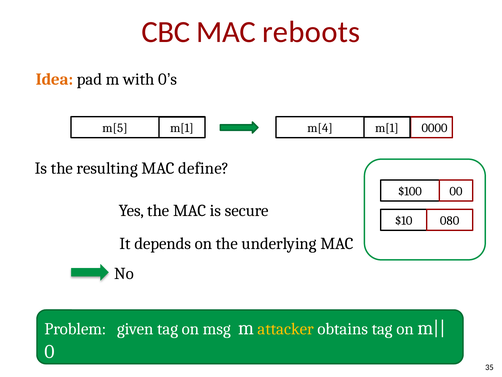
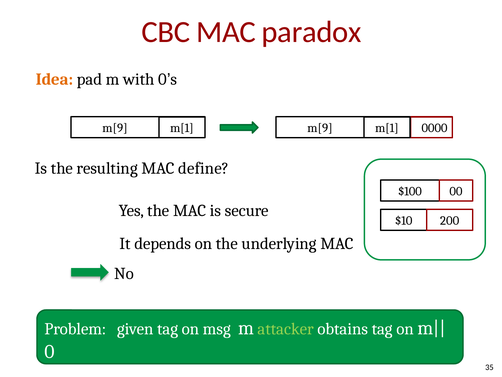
reboots: reboots -> paradox
m[5 at (115, 128): m[5 -> m[9
m[1 m[4: m[4 -> m[9
080: 080 -> 200
attacker colour: yellow -> light green
